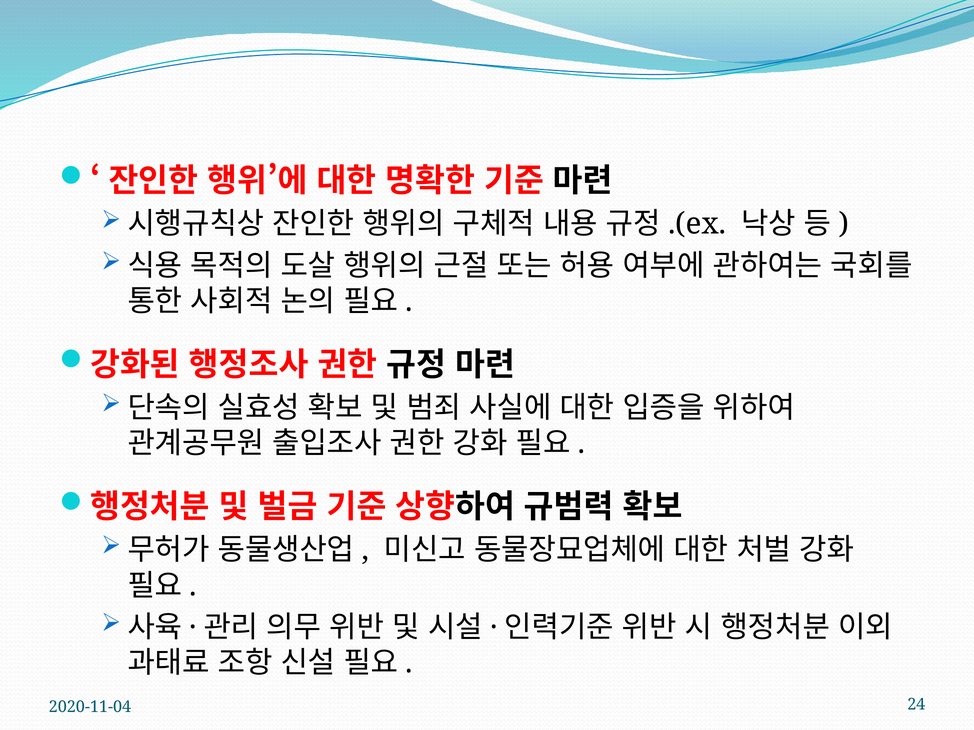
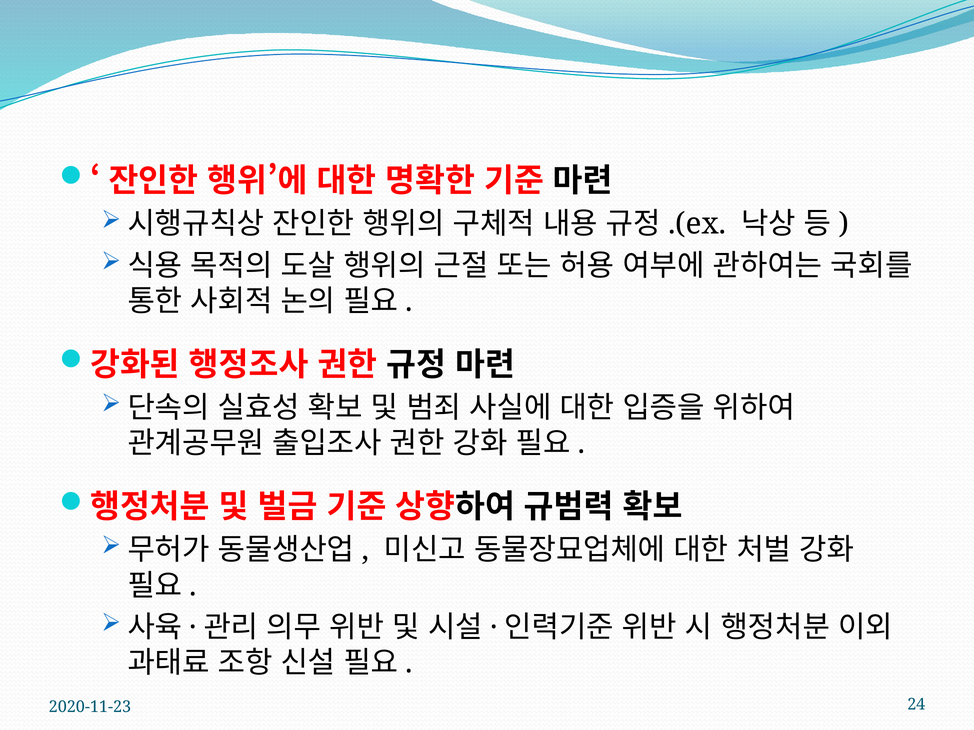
2020-11-04: 2020-11-04 -> 2020-11-23
